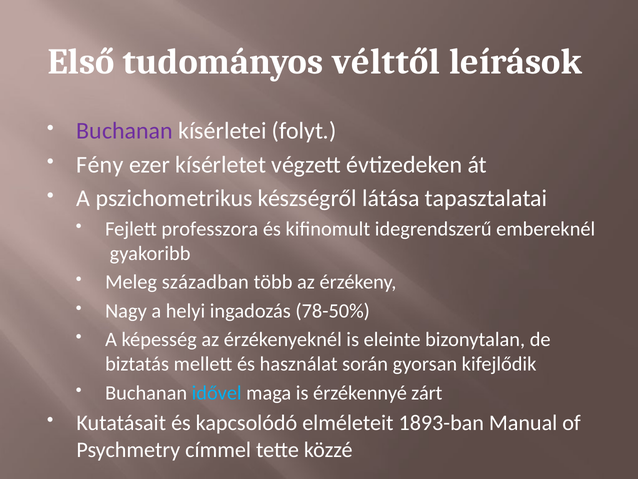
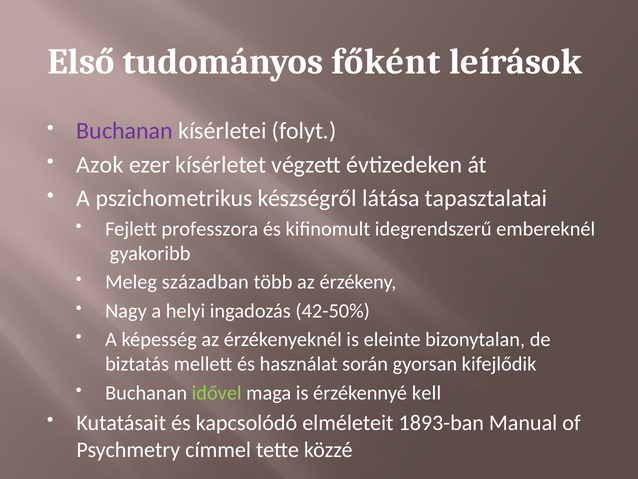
vélttől: vélttől -> főként
Fény: Fény -> Azok
78-50%: 78-50% -> 42-50%
idővel colour: light blue -> light green
zárt: zárt -> kell
